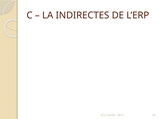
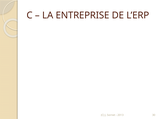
INDIRECTES: INDIRECTES -> ENTREPRISE
